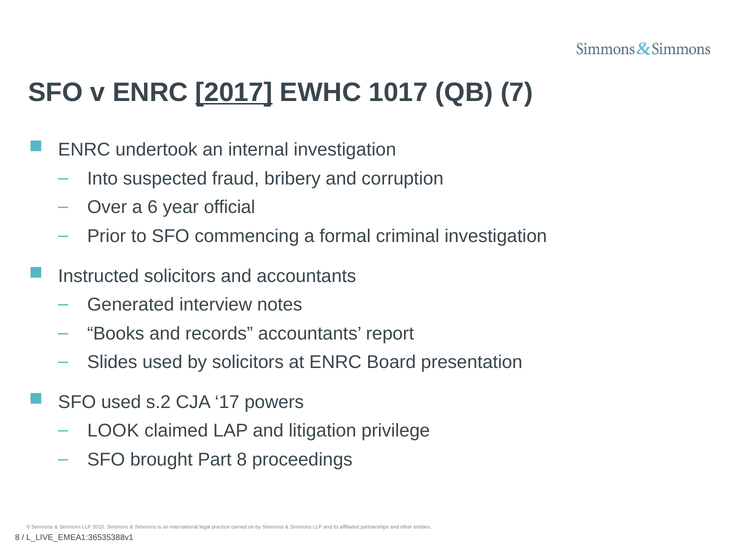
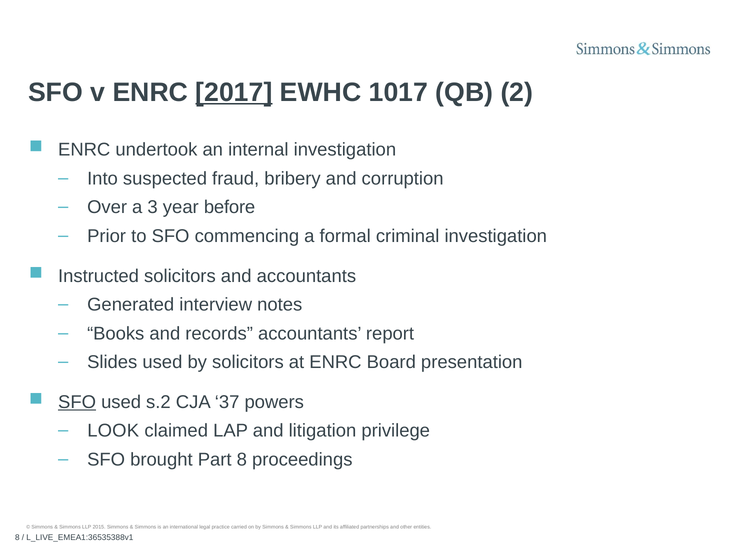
7: 7 -> 2
6: 6 -> 3
official: official -> before
SFO at (77, 402) underline: none -> present
17: 17 -> 37
